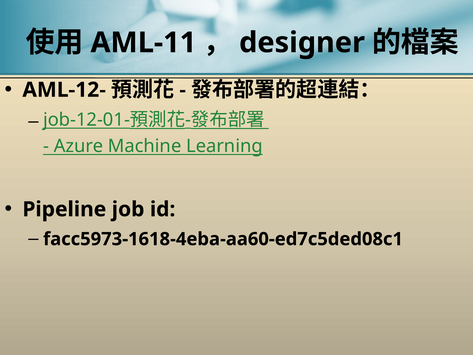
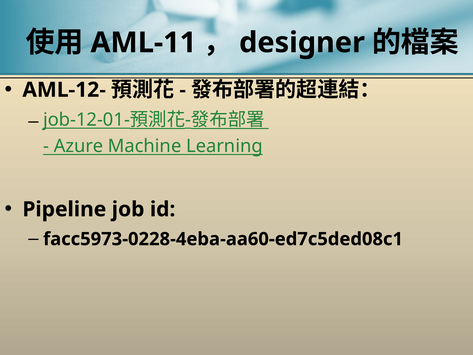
facc5973-1618-4eba-aa60-ed7c5ded08c1: facc5973-1618-4eba-aa60-ed7c5ded08c1 -> facc5973-0228-4eba-aa60-ed7c5ded08c1
